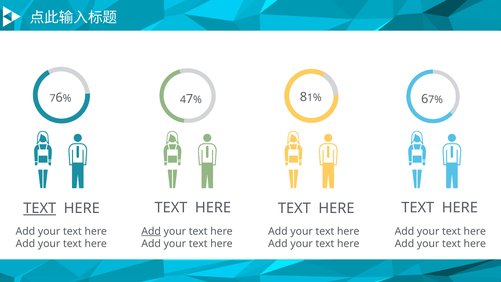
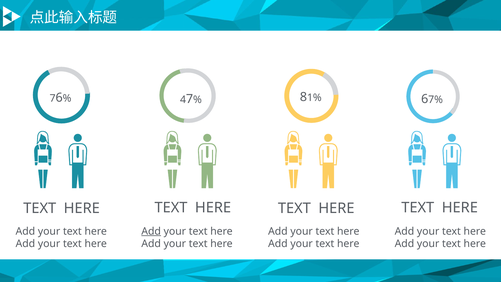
TEXT at (40, 208) underline: present -> none
